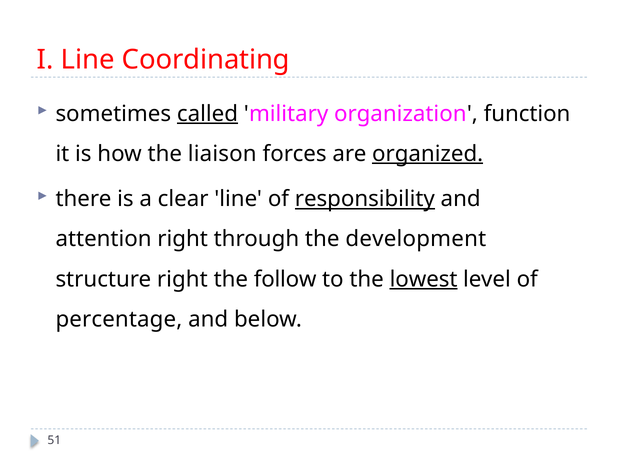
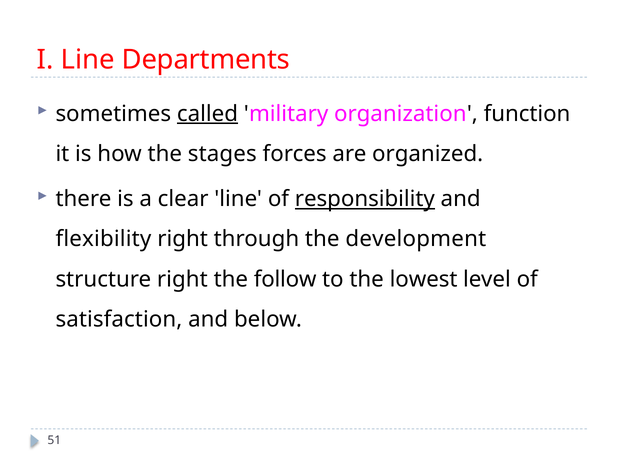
Coordinating: Coordinating -> Departments
liaison: liaison -> stages
organized underline: present -> none
attention: attention -> flexibility
lowest underline: present -> none
percentage: percentage -> satisfaction
